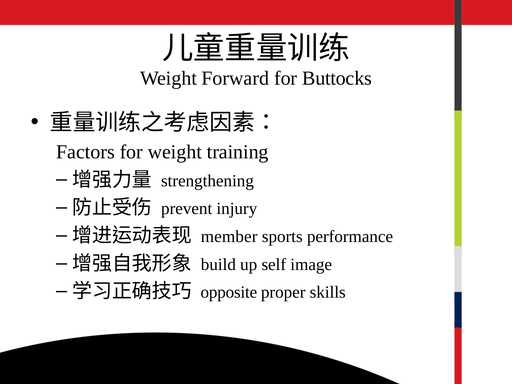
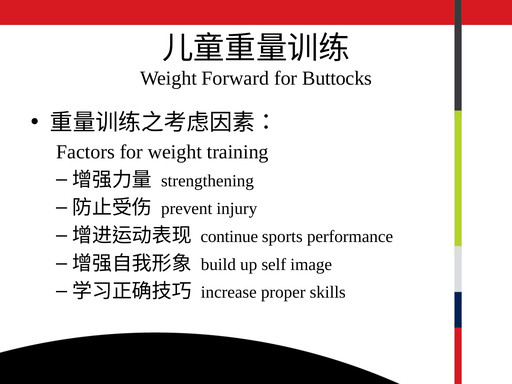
member: member -> continue
opposite: opposite -> increase
